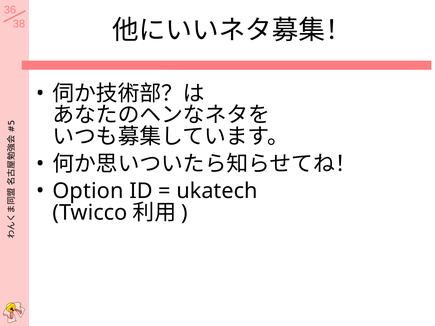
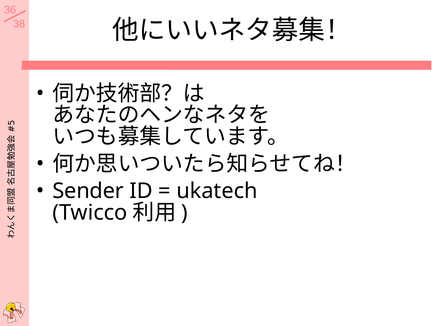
Option: Option -> Sender
